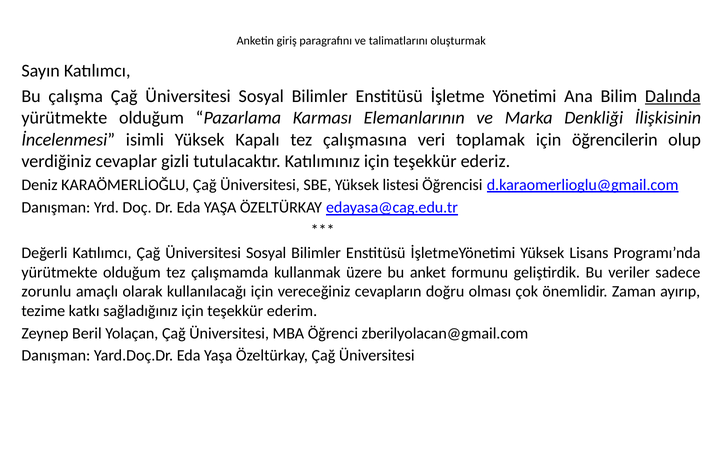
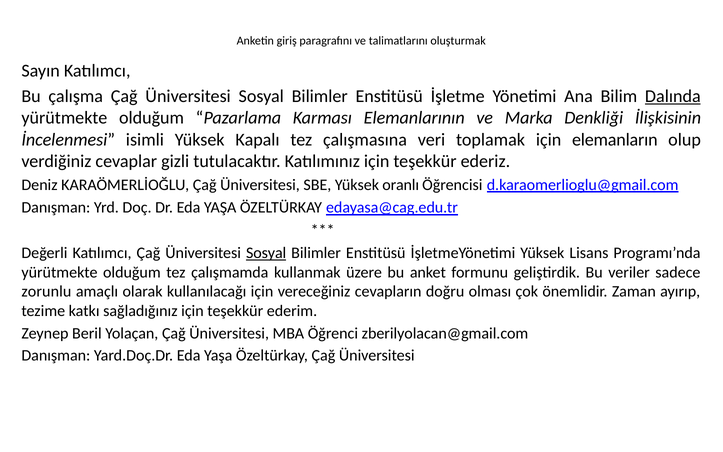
öğrencilerin: öğrencilerin -> elemanların
listesi: listesi -> oranlı
Sosyal at (266, 253) underline: none -> present
